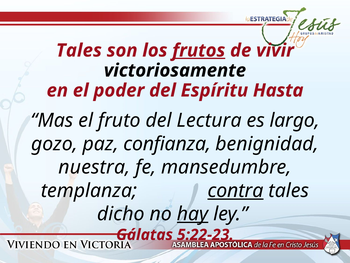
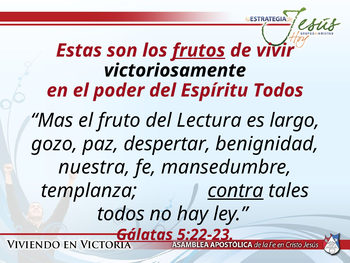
Tales at (79, 50): Tales -> Estas
Espíritu Hasta: Hasta -> Todos
confianza: confianza -> despertar
dicho at (121, 214): dicho -> todos
hay underline: present -> none
Gálatas underline: none -> present
